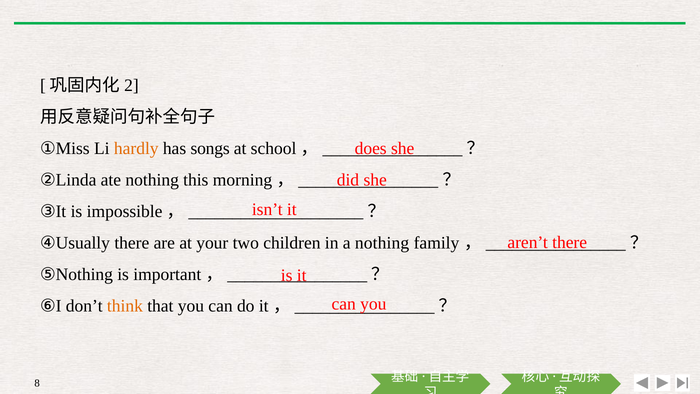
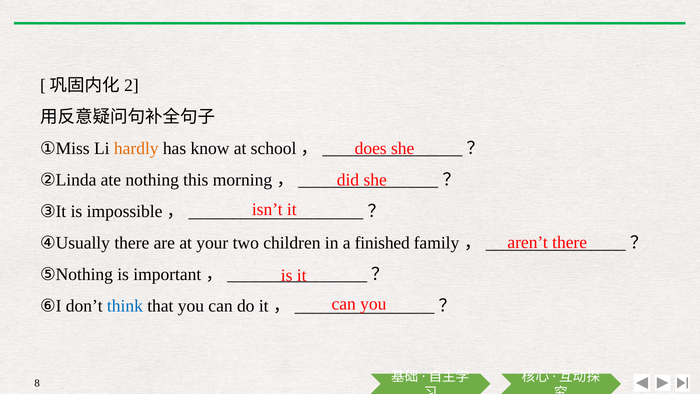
songs: songs -> know
a nothing: nothing -> finished
think colour: orange -> blue
